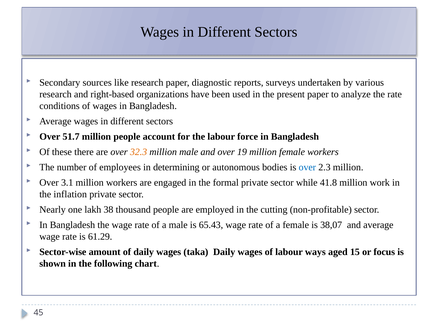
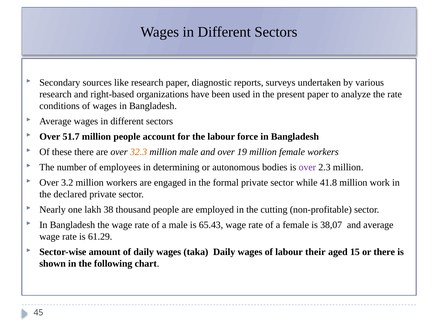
over at (307, 167) colour: blue -> purple
3.1: 3.1 -> 3.2
inflation: inflation -> declared
ways: ways -> their
or focus: focus -> there
